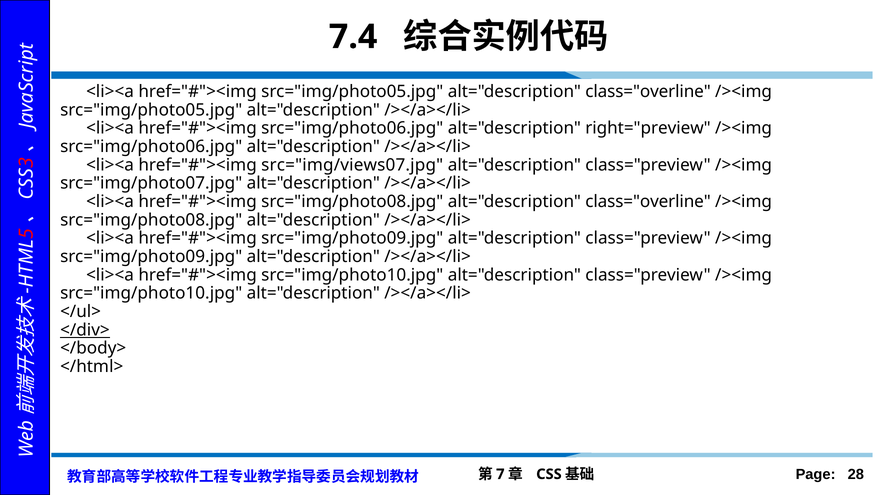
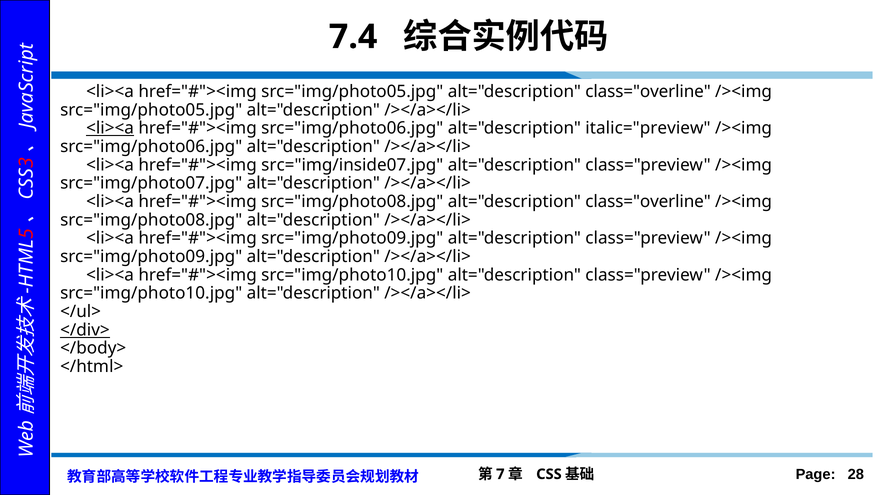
<li><a at (110, 128) underline: none -> present
right="preview: right="preview -> italic="preview
src="img/views07.jpg: src="img/views07.jpg -> src="img/inside07.jpg
